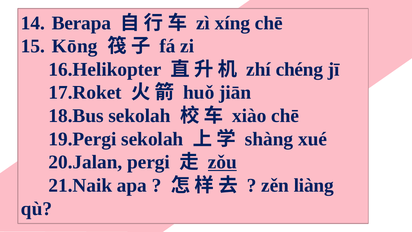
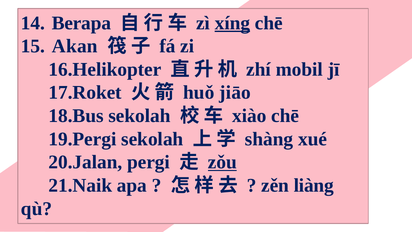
xíng underline: none -> present
Kōng: Kōng -> Akan
chéng: chéng -> mobil
jiān: jiān -> jiāo
